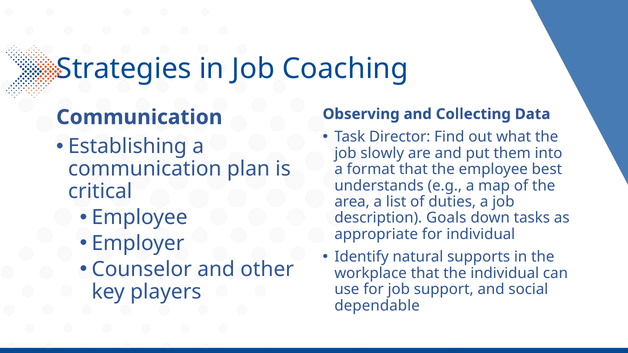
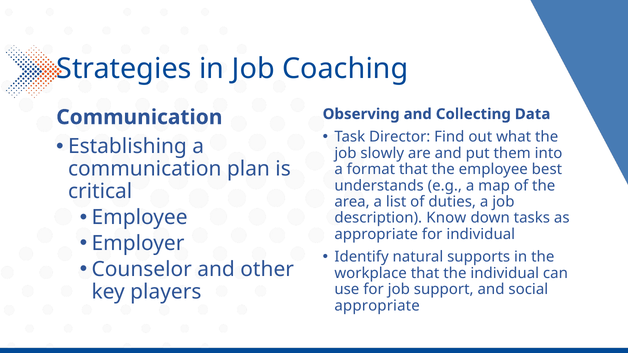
Goals: Goals -> Know
dependable at (377, 306): dependable -> appropriate
